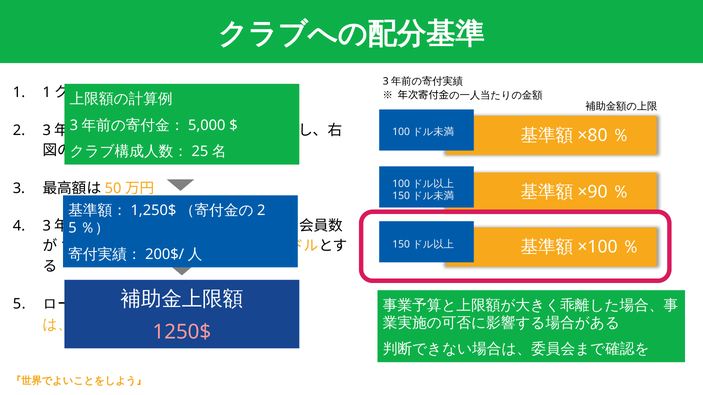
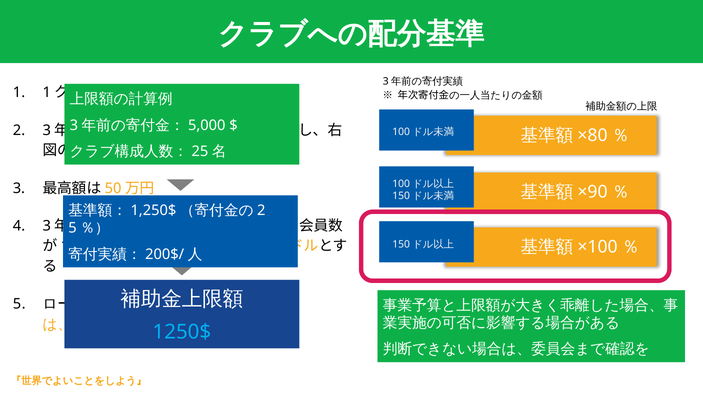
1250$ colour: pink -> light blue
